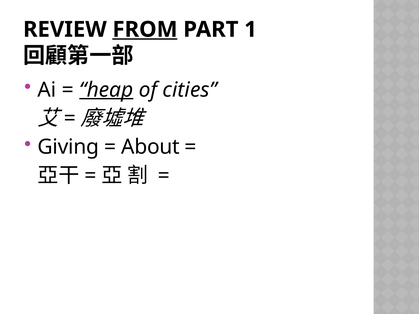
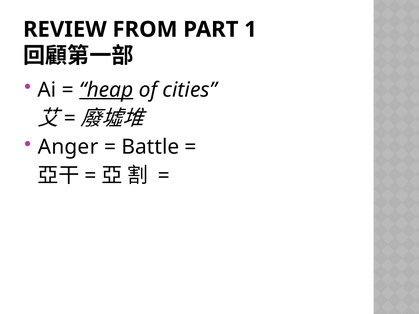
FROM underline: present -> none
Giving: Giving -> Anger
About: About -> Battle
